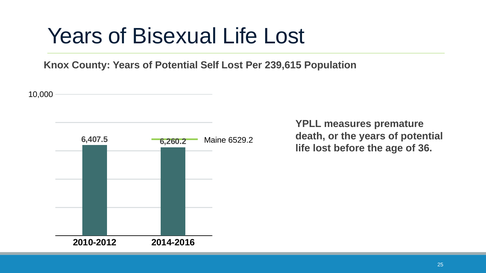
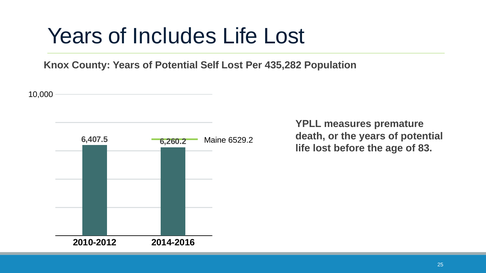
Bisexual: Bisexual -> Includes
239,615: 239,615 -> 435,282
36: 36 -> 83
